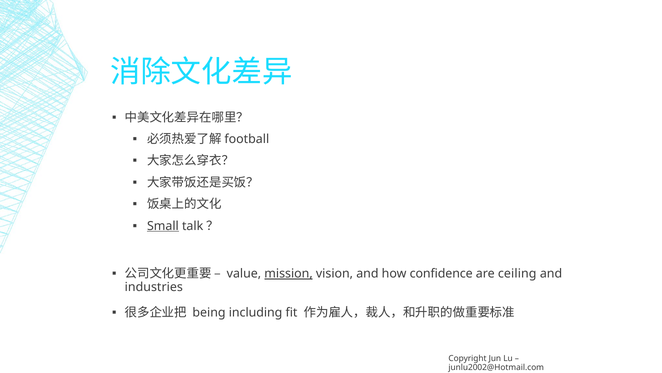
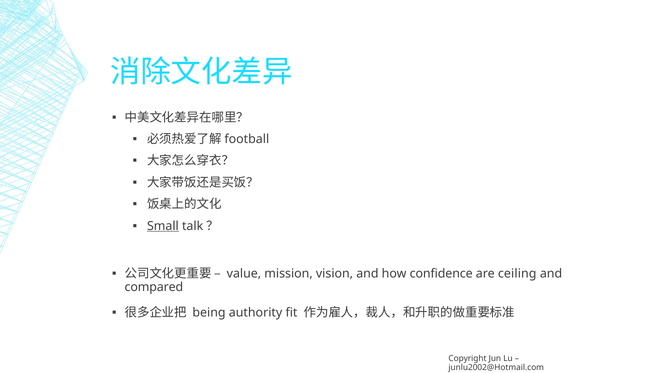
mission underline: present -> none
industries: industries -> compared
including: including -> authority
